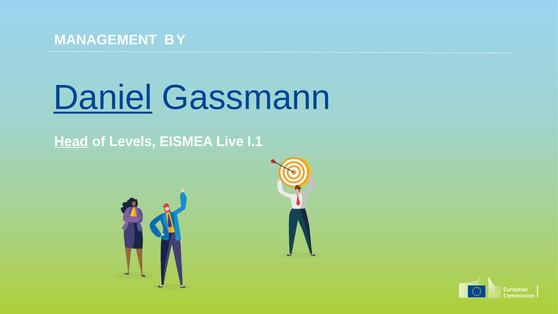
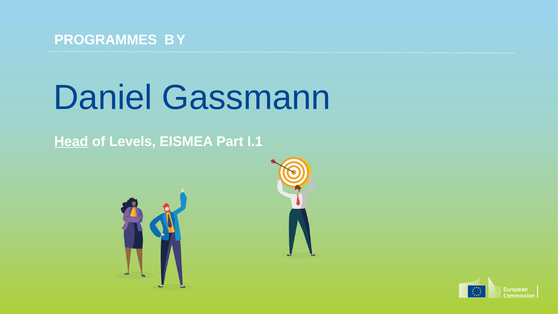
MANAGEMENT: MANAGEMENT -> PROGRAMMES
Daniel underline: present -> none
Live: Live -> Part
